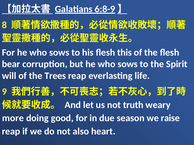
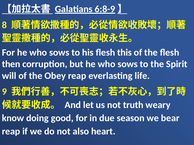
bear: bear -> then
Trees: Trees -> Obey
more: more -> know
raise: raise -> bear
